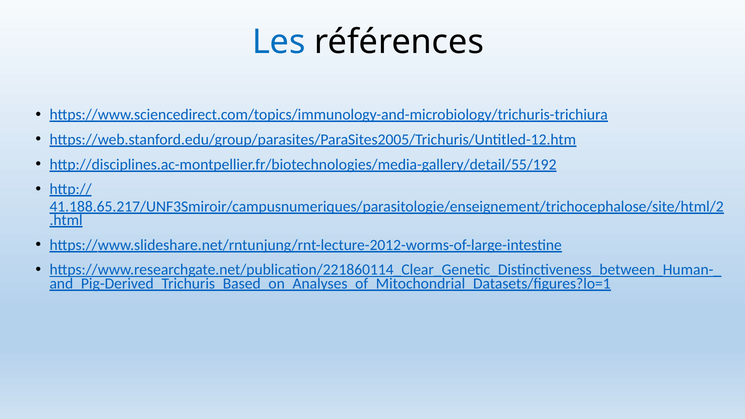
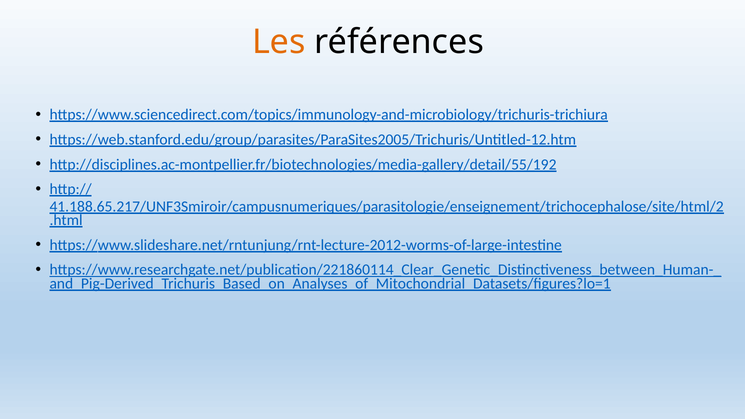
Les colour: blue -> orange
